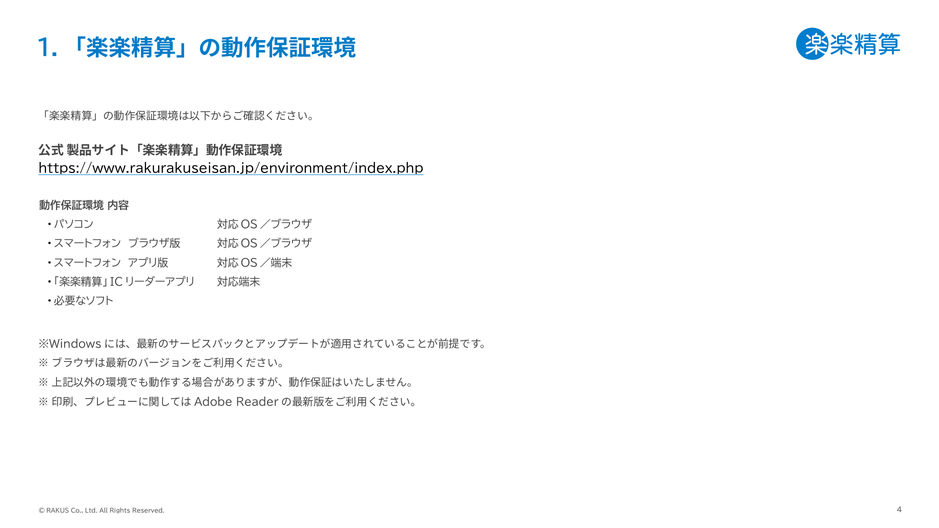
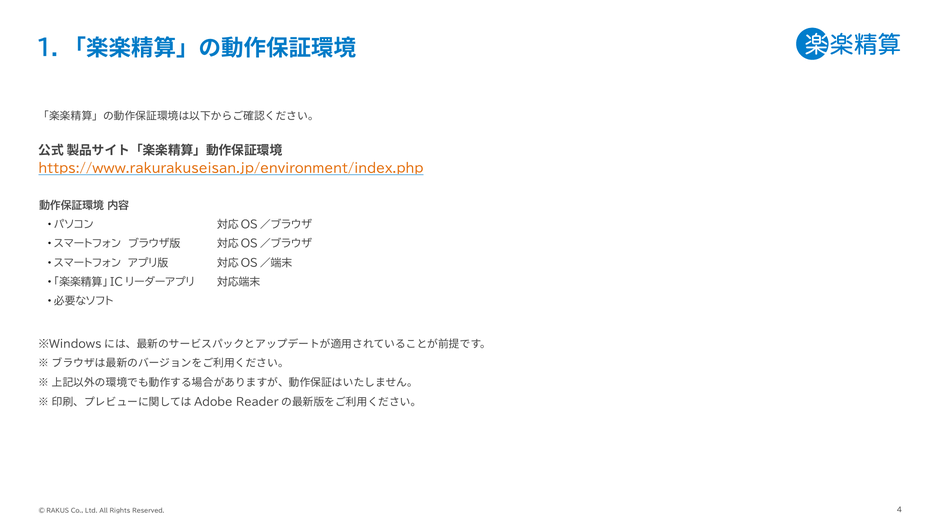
https://www.rakurakuseisan.jp/environment/index.php colour: black -> orange
